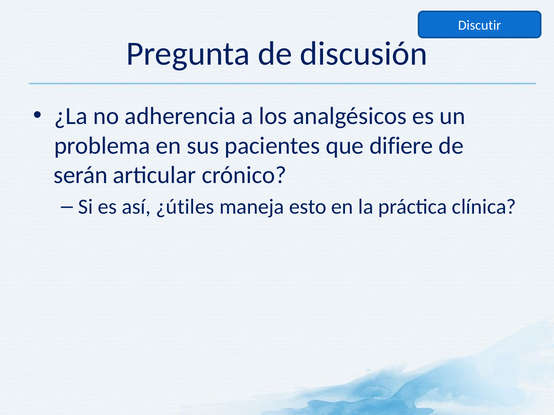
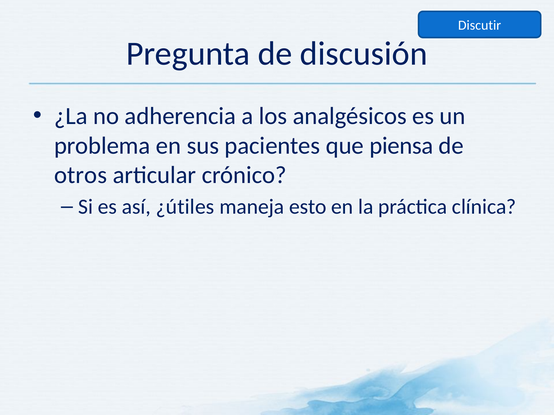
difiere: difiere -> piensa
serán: serán -> otros
